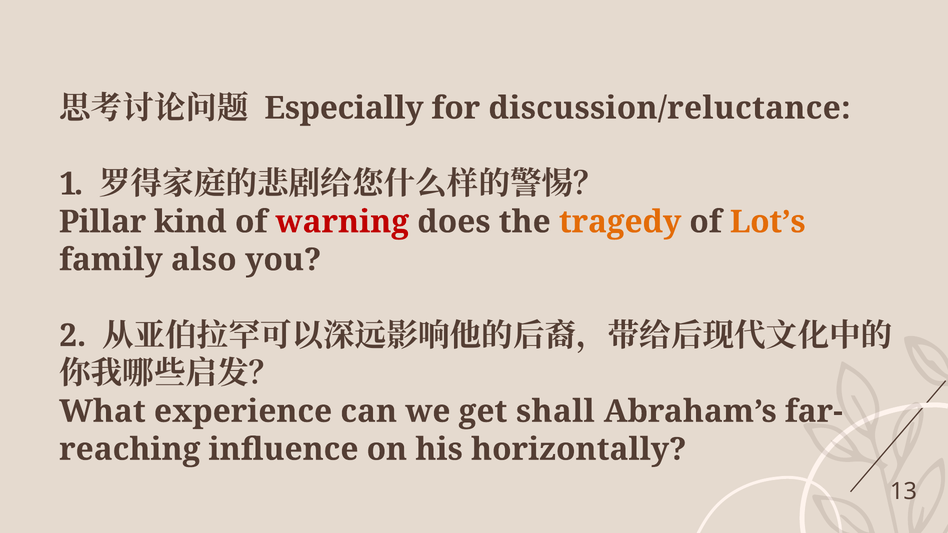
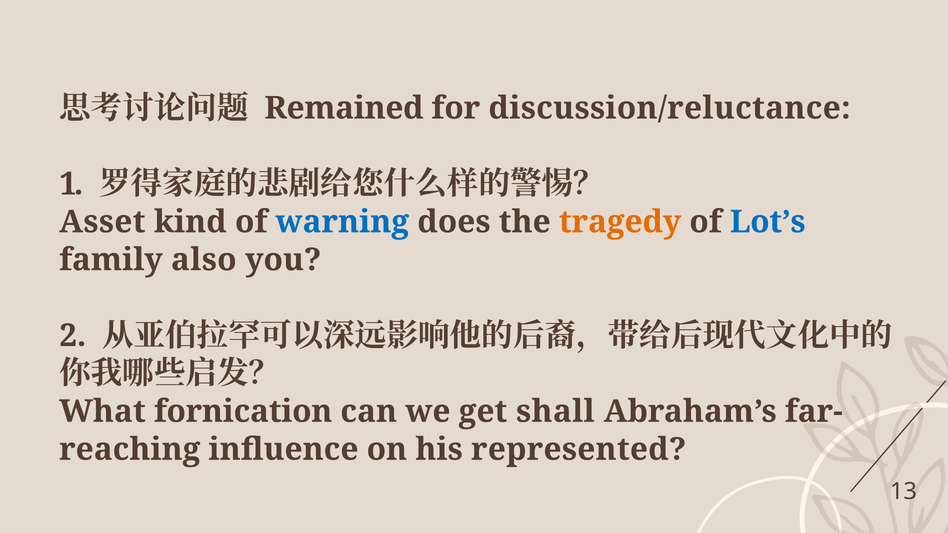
Especially: Especially -> Remained
Pillar: Pillar -> Asset
warning colour: red -> blue
Lot’s colour: orange -> blue
experience: experience -> fornication
horizontally: horizontally -> represented
